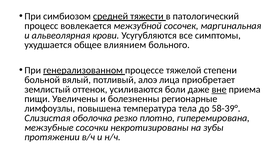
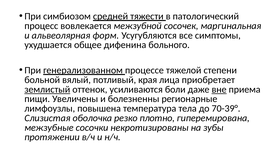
крови: крови -> форм
влиянием: влиянием -> дифенина
алоэ: алоэ -> края
землистый underline: none -> present
58-39°: 58-39° -> 70-39°
